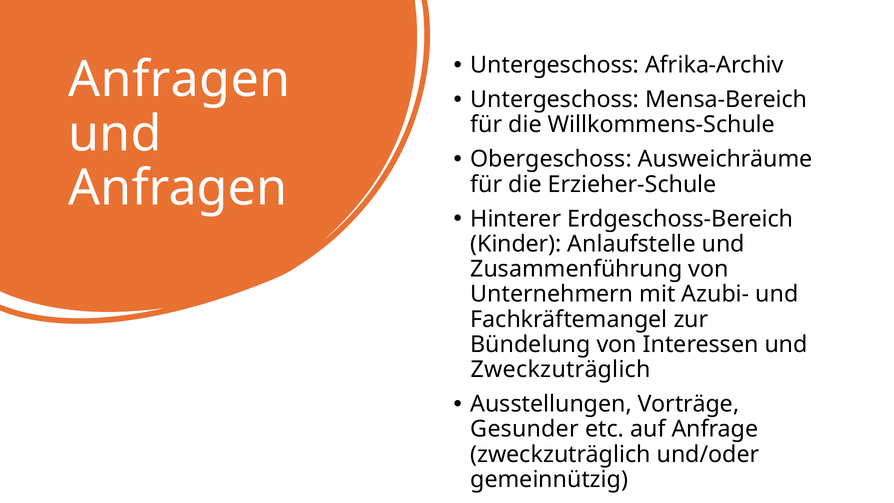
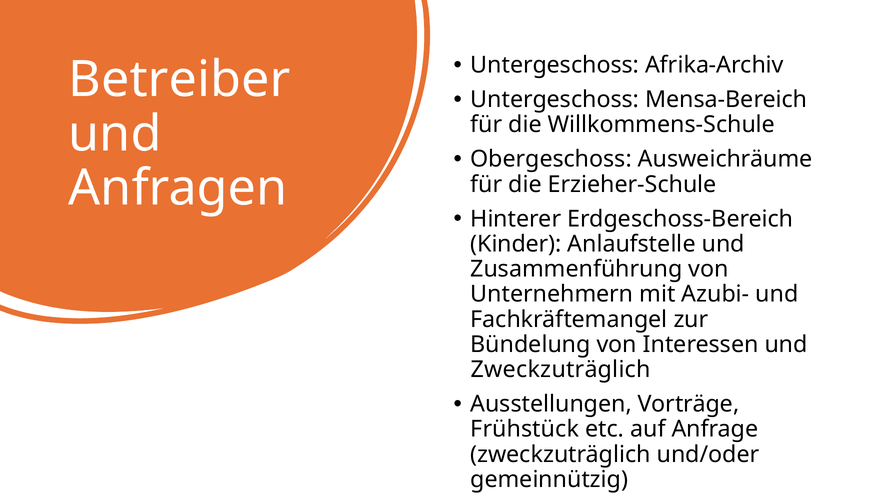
Anfragen at (179, 80): Anfragen -> Betreiber
Gesunder: Gesunder -> Frühstück
